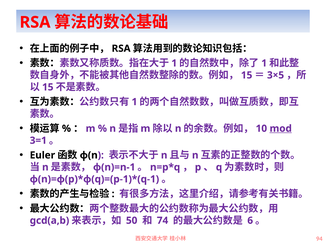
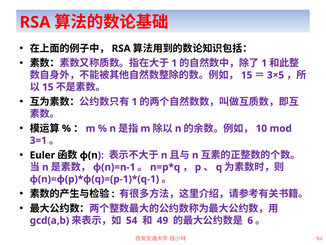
mod underline: present -> none
50: 50 -> 54
74: 74 -> 49
